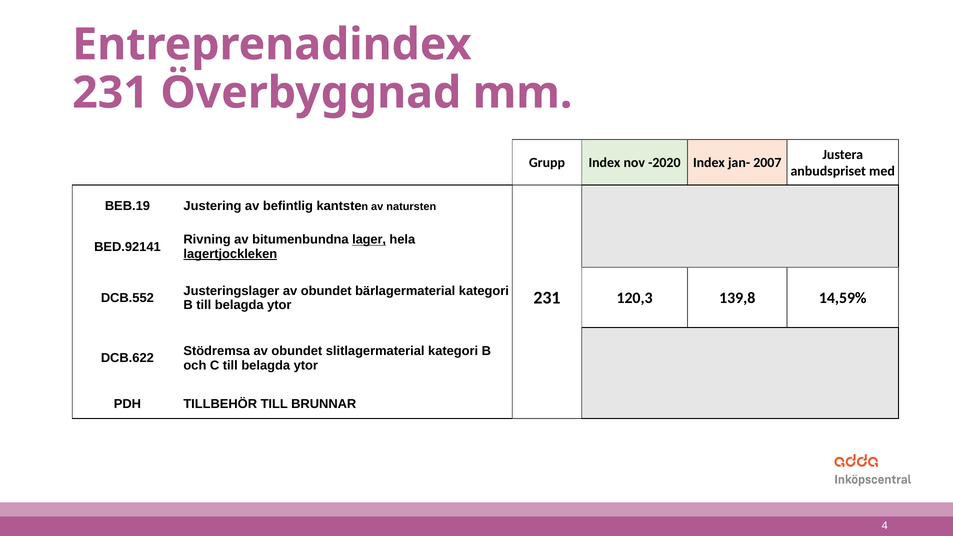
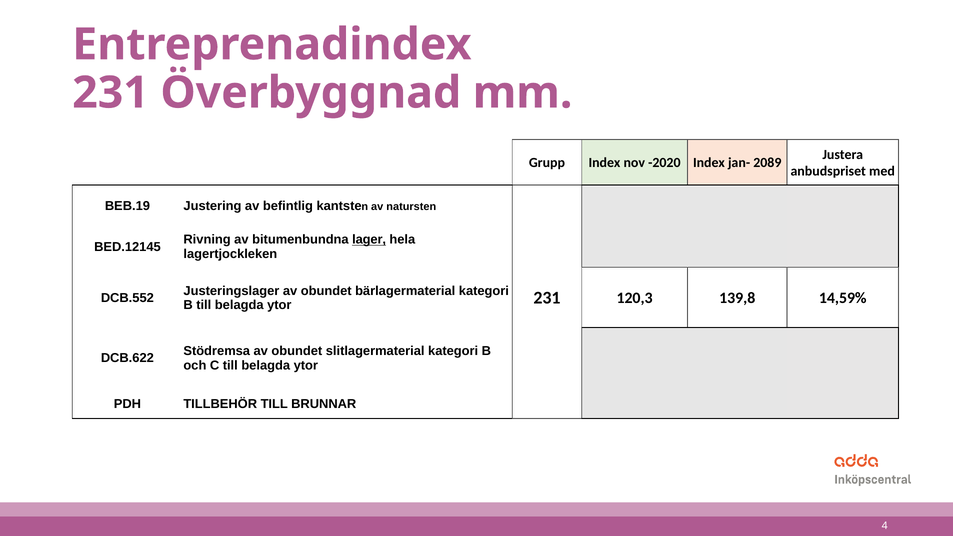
2007: 2007 -> 2089
BED.92141: BED.92141 -> BED.12145
lagertjockleken underline: present -> none
